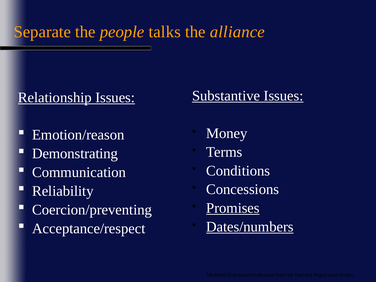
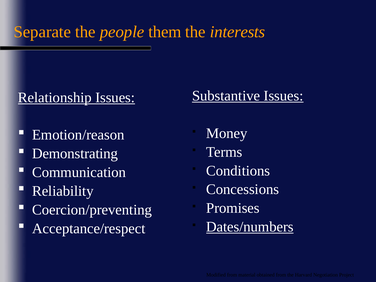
talks: talks -> them
alliance: alliance -> interests
Promises underline: present -> none
